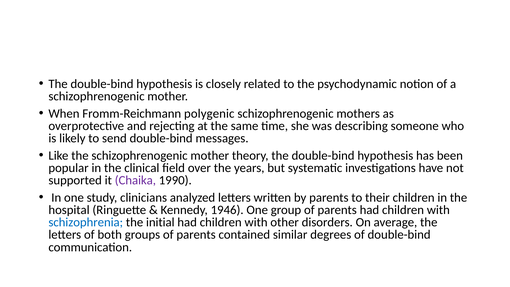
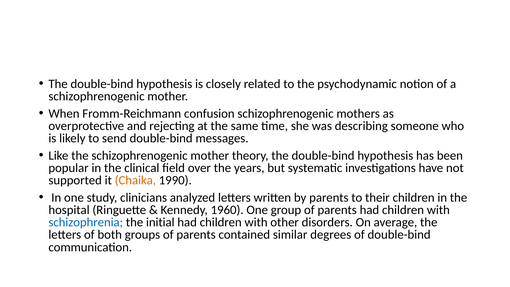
polygenic: polygenic -> confusion
Chaika colour: purple -> orange
1946: 1946 -> 1960
